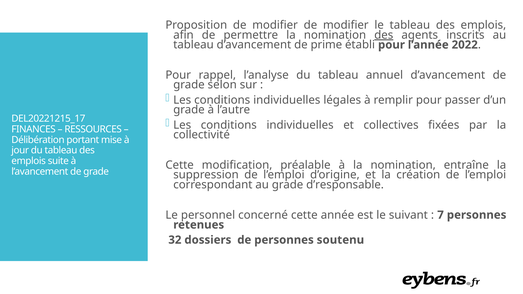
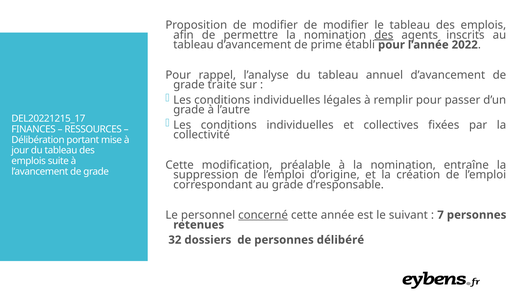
selon: selon -> traite
concerné underline: none -> present
soutenu: soutenu -> délibéré
